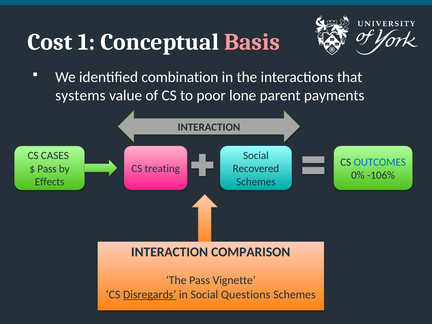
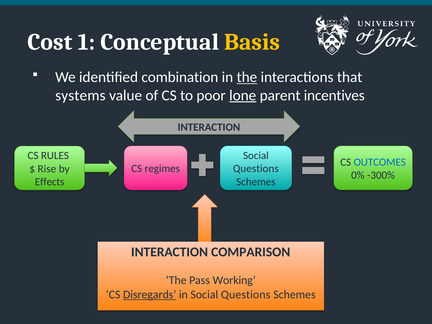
Basis colour: pink -> yellow
the at (247, 77) underline: none -> present
lone underline: none -> present
payments: payments -> incentives
CASES: CASES -> RULES
treating: treating -> regimes
Recovered at (256, 169): Recovered -> Questions
Pass at (47, 169): Pass -> Rise
-106%: -106% -> -300%
Vignette: Vignette -> Working
